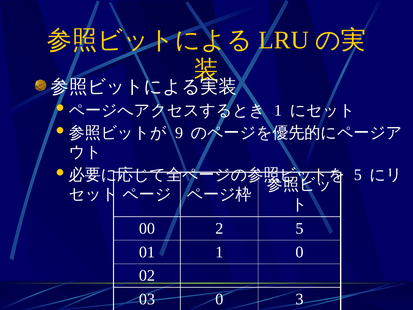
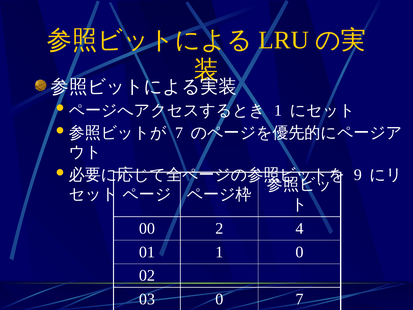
9 at (179, 133): 9 -> 7
5 at (358, 175): 5 -> 9
2 5: 5 -> 4
0 3: 3 -> 7
